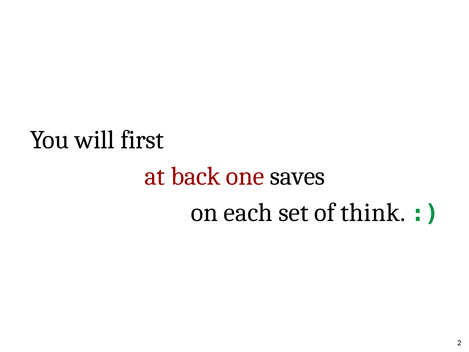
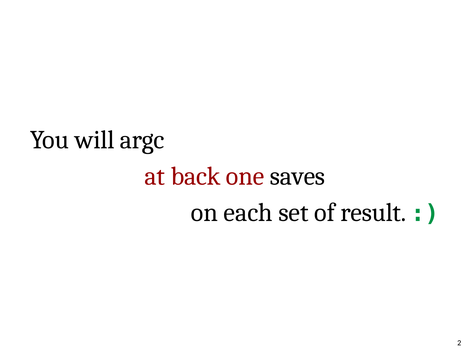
first: first -> argc
think: think -> result
